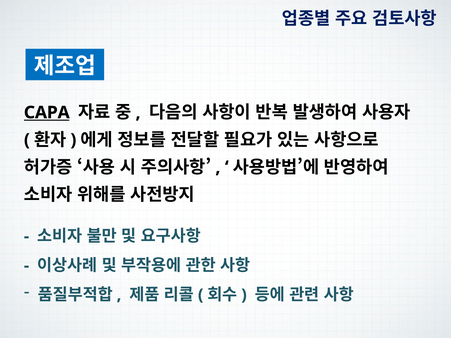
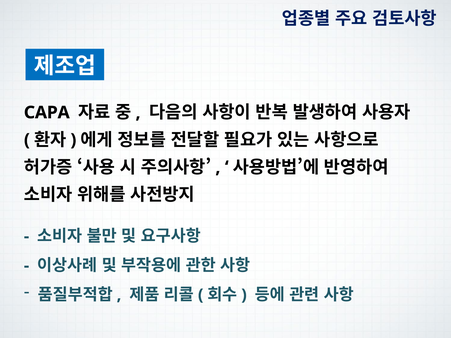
CAPA underline: present -> none
